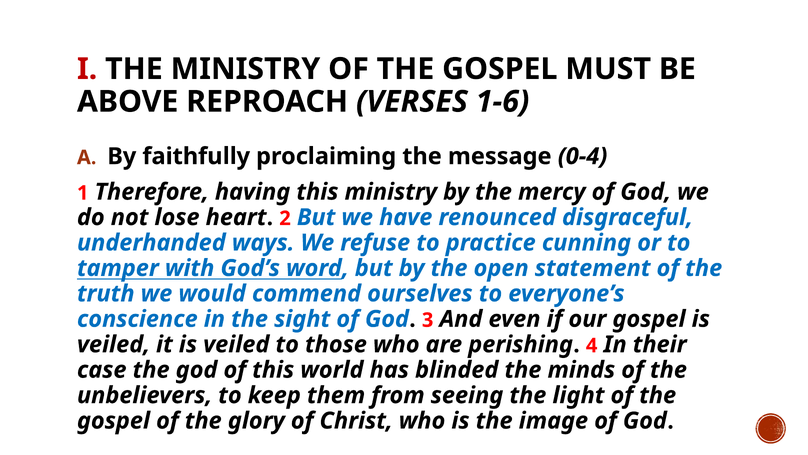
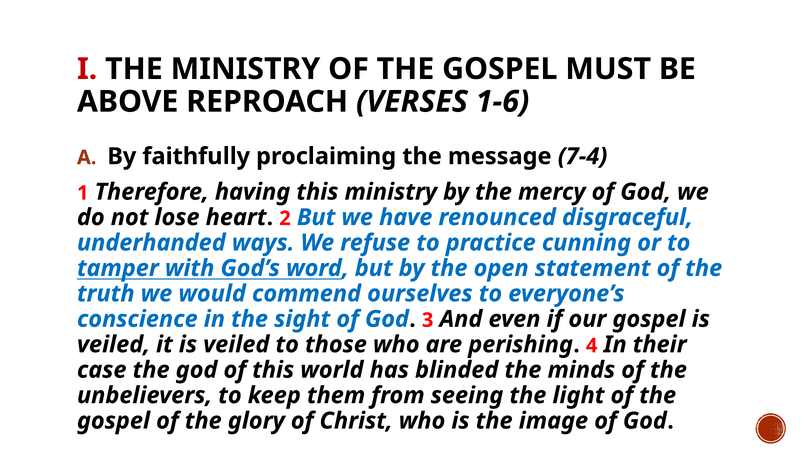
0-4: 0-4 -> 7-4
